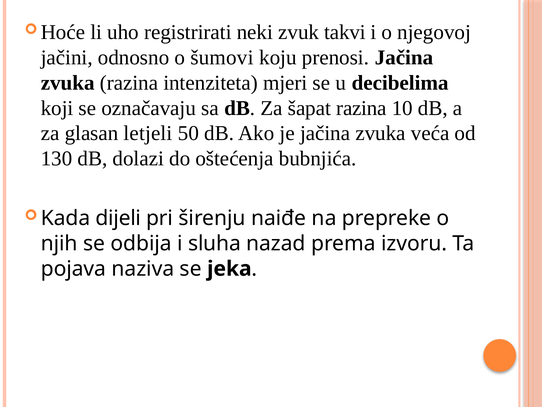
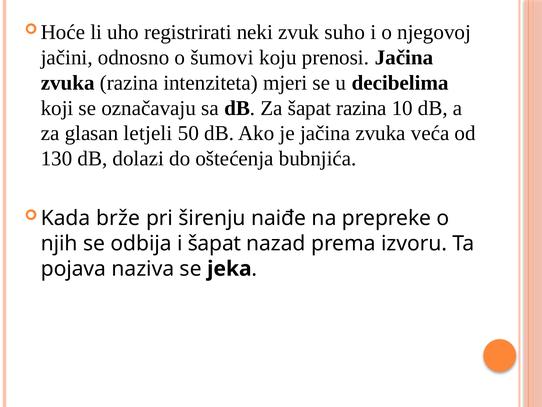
takvi: takvi -> suho
dijeli: dijeli -> brže
i sluha: sluha -> šapat
